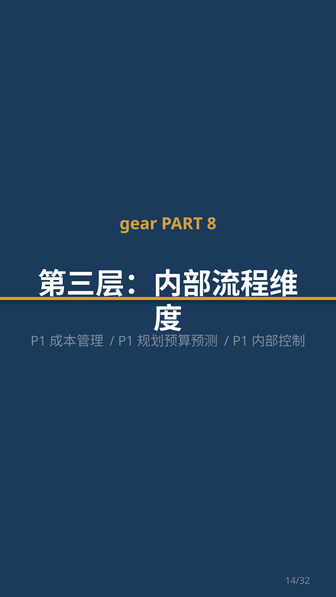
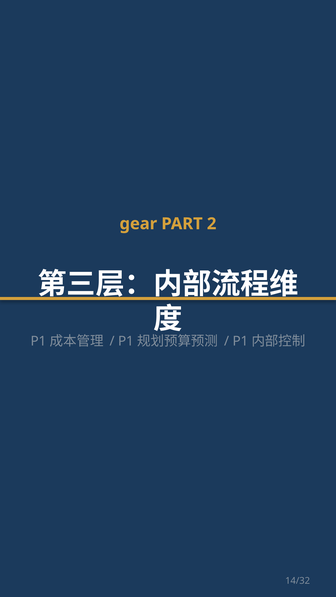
8: 8 -> 2
